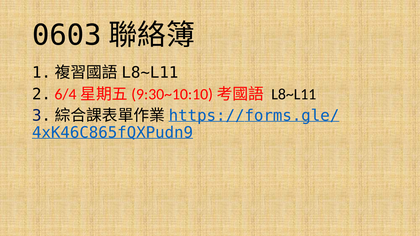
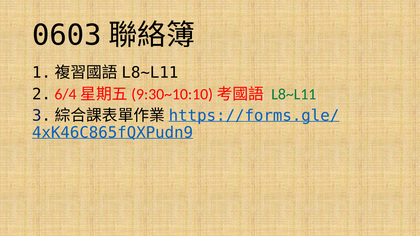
L8~L11 colour: black -> green
